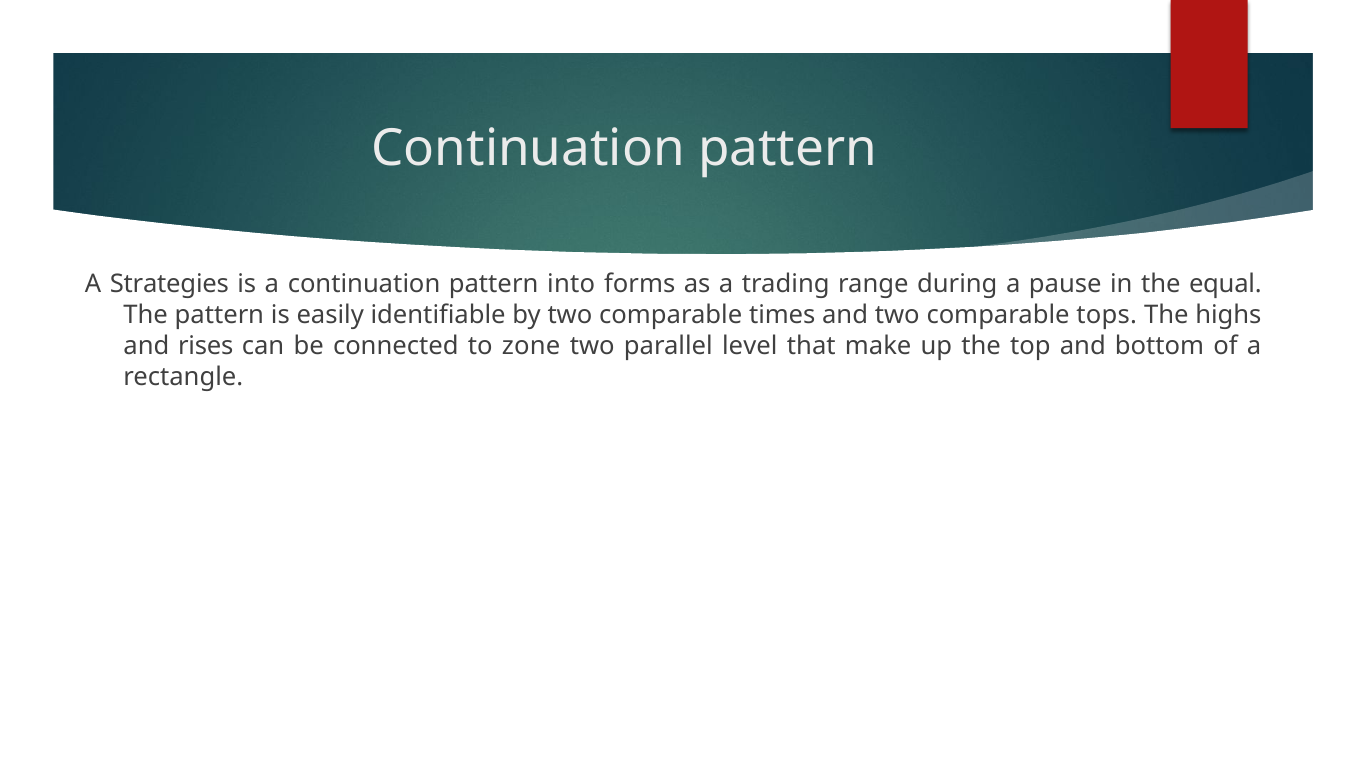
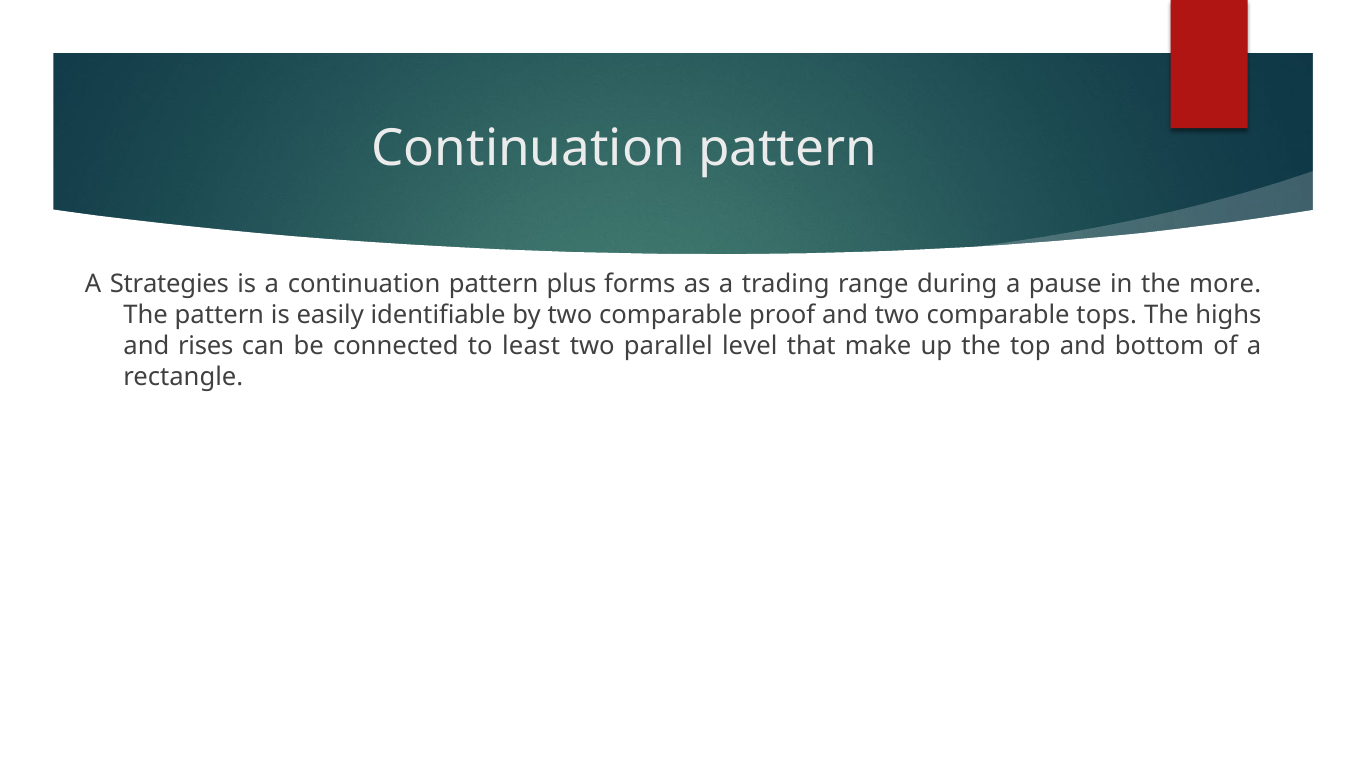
into: into -> plus
equal: equal -> more
times: times -> proof
zone: zone -> least
